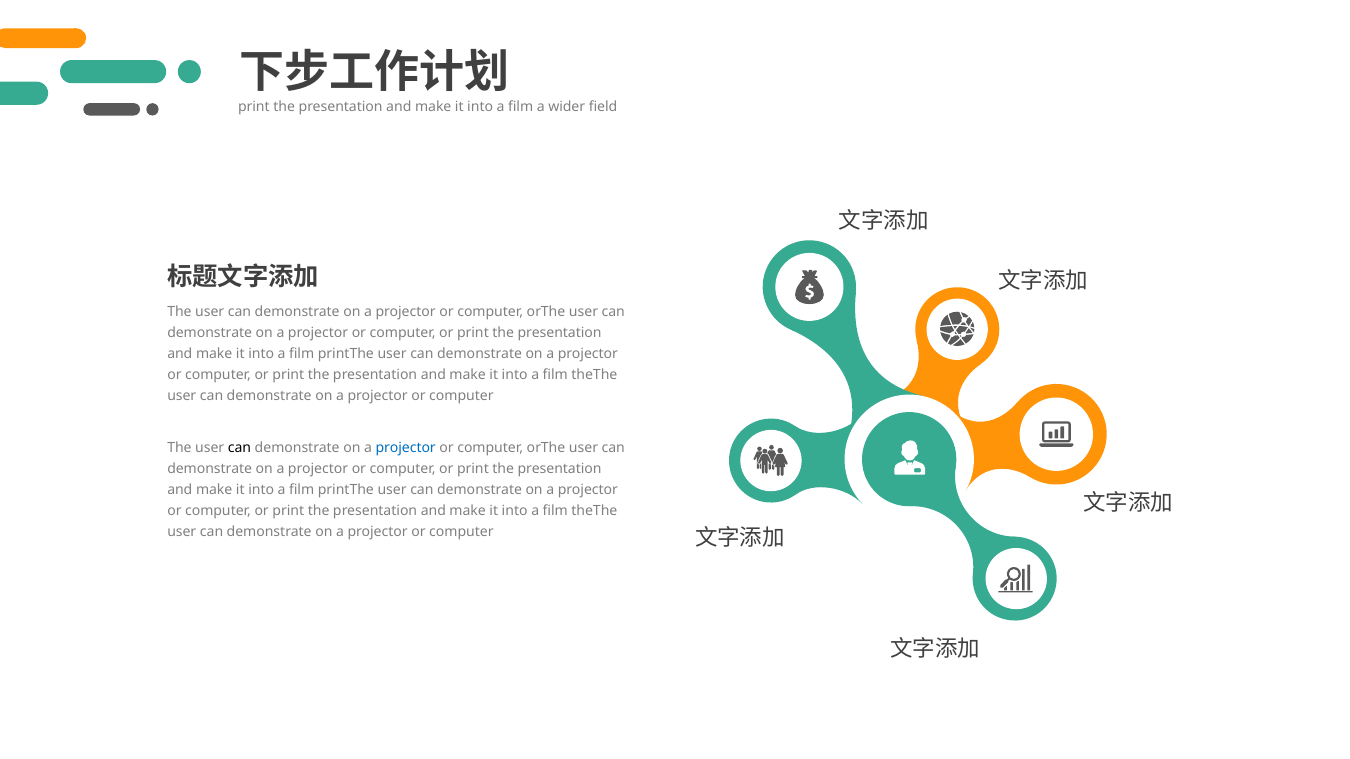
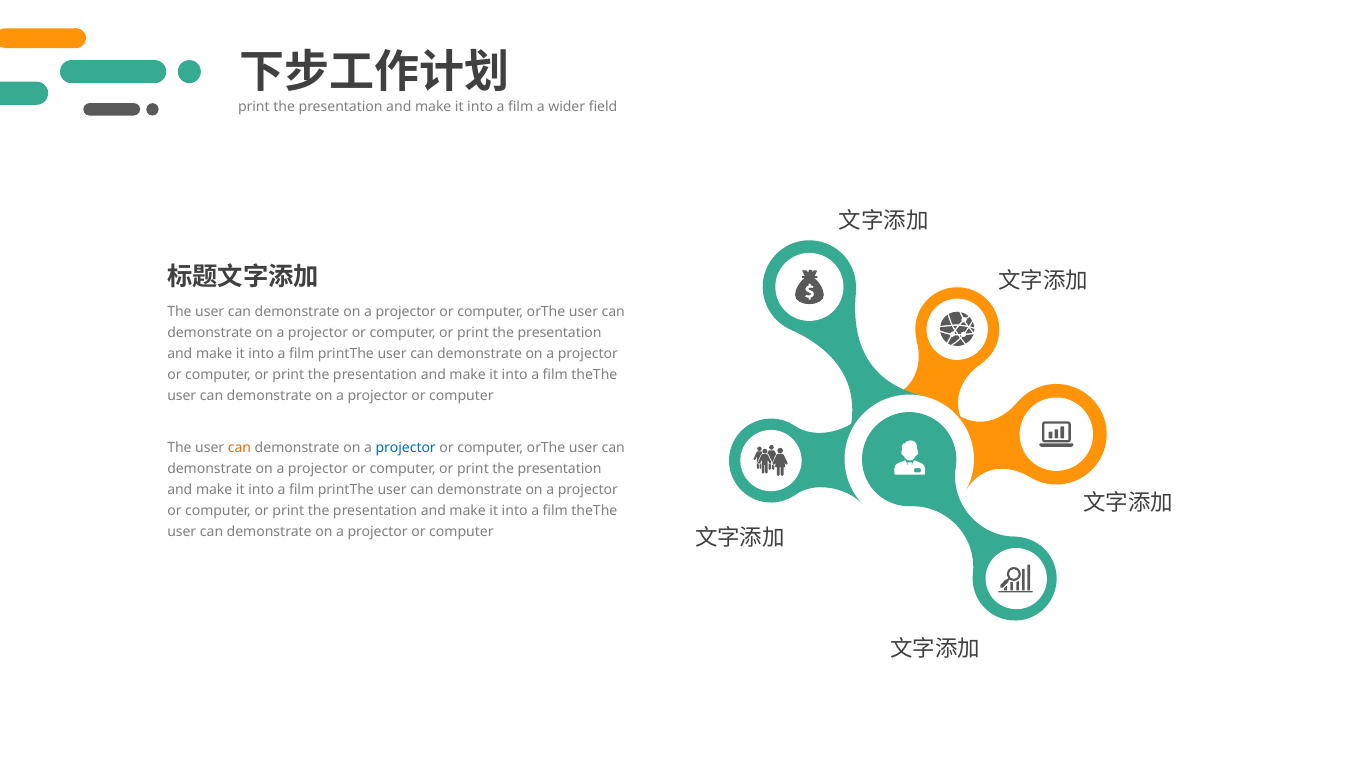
can at (240, 448) colour: black -> orange
